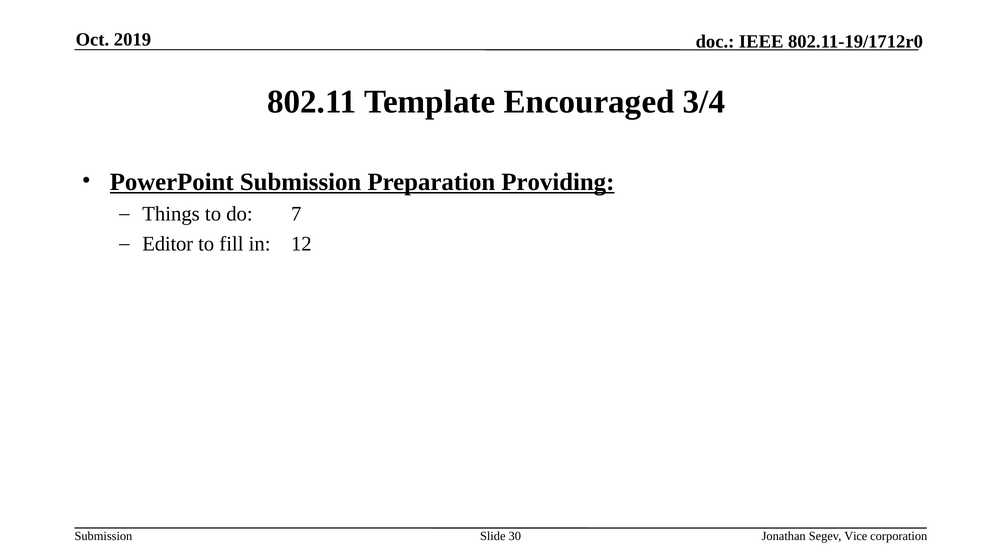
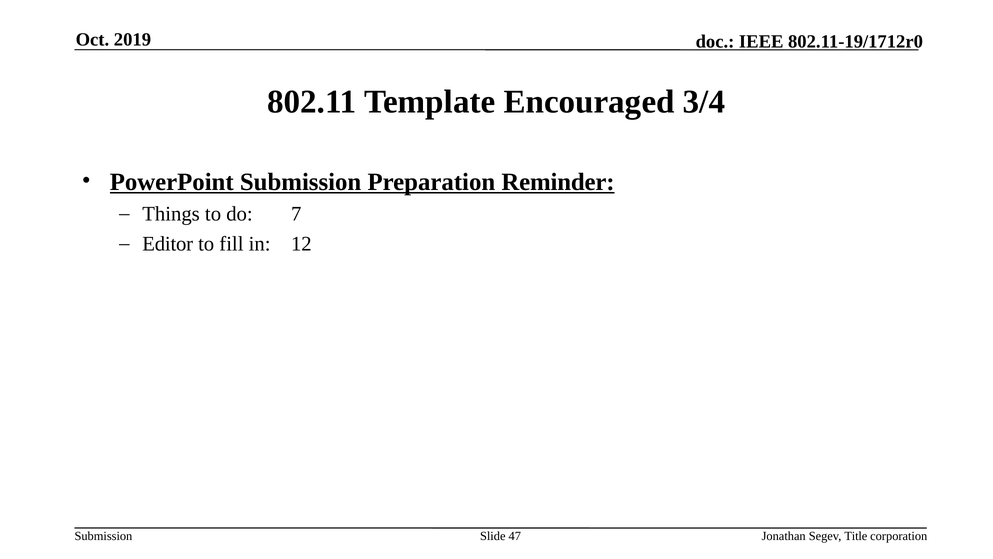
Providing: Providing -> Reminder
30: 30 -> 47
Vice: Vice -> Title
